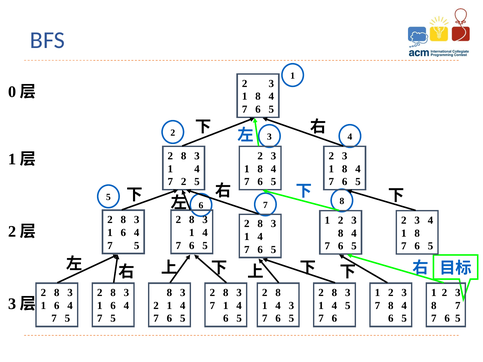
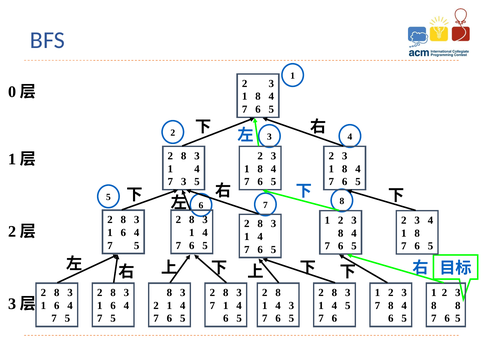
2 at (184, 182): 2 -> 3
7 at (458, 306): 7 -> 8
